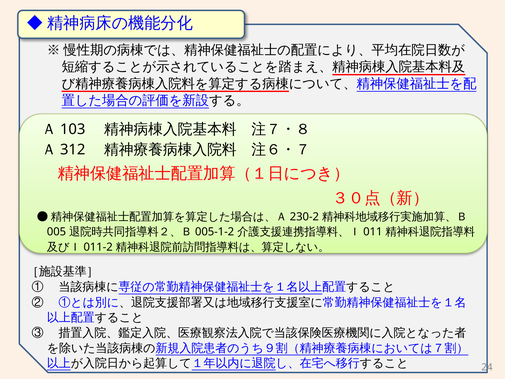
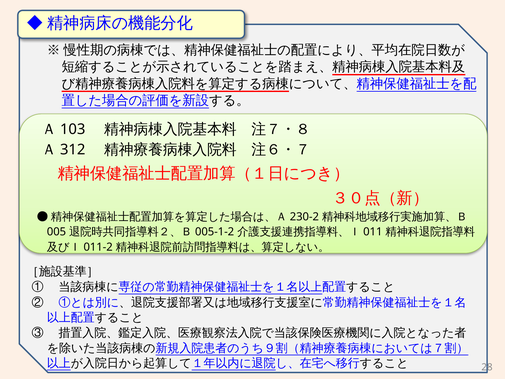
24: 24 -> 28
